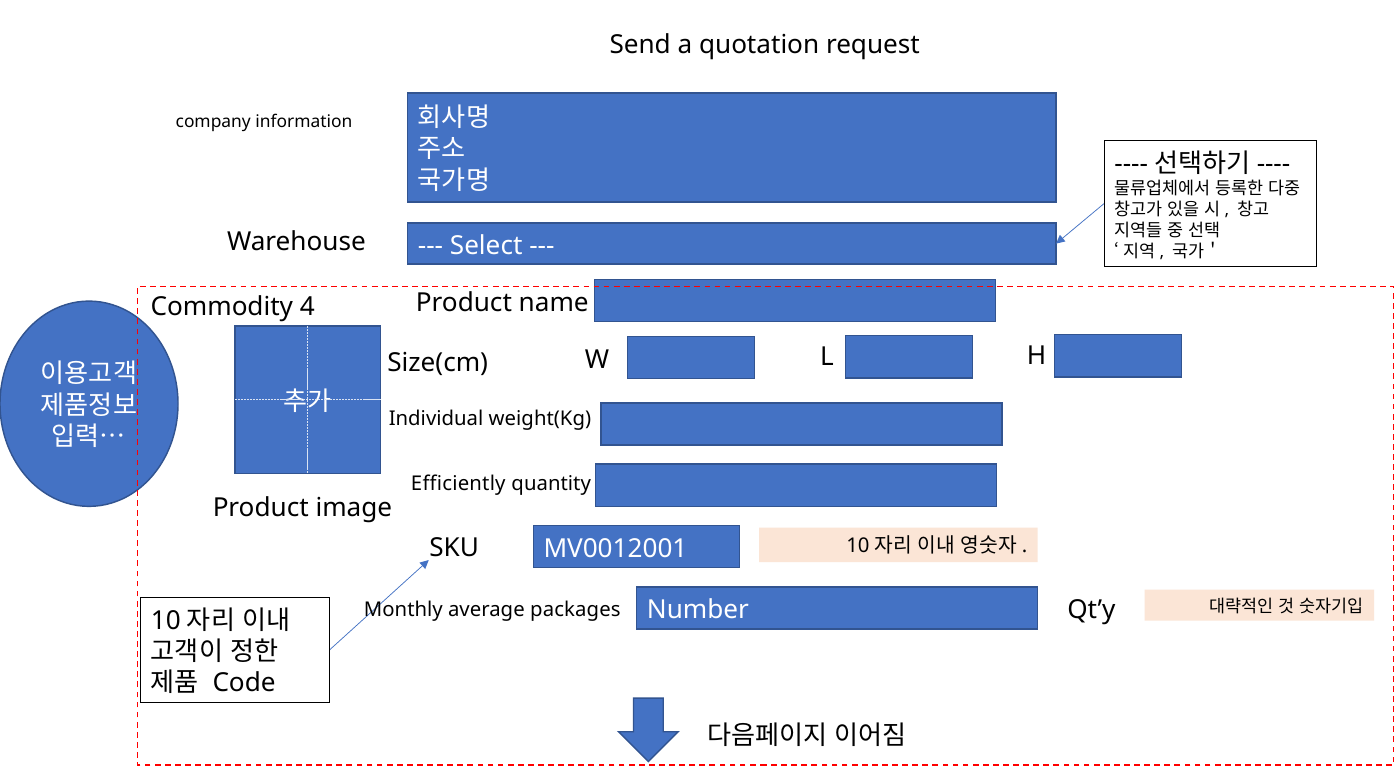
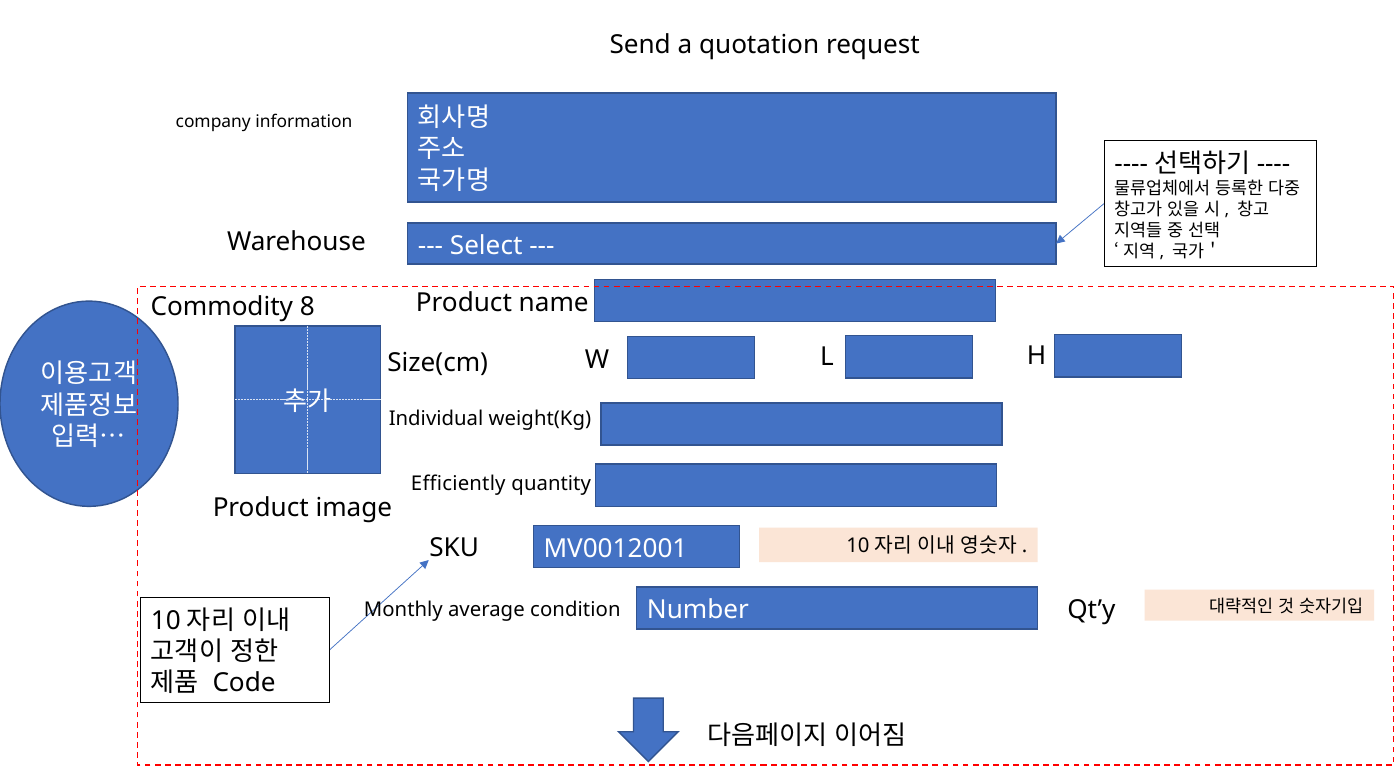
4: 4 -> 8
packages: packages -> condition
